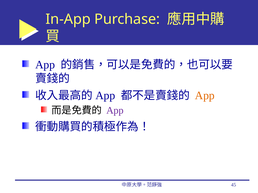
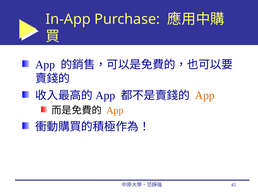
App at (115, 111) colour: purple -> orange
